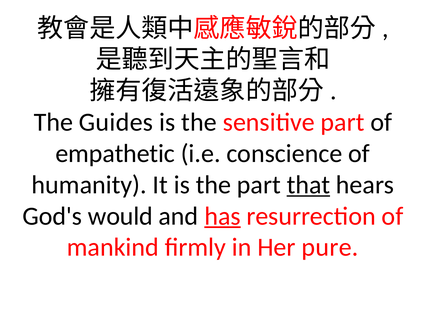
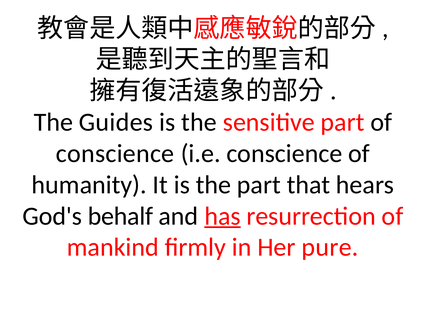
empathetic at (115, 153): empathetic -> conscience
that underline: present -> none
would: would -> behalf
